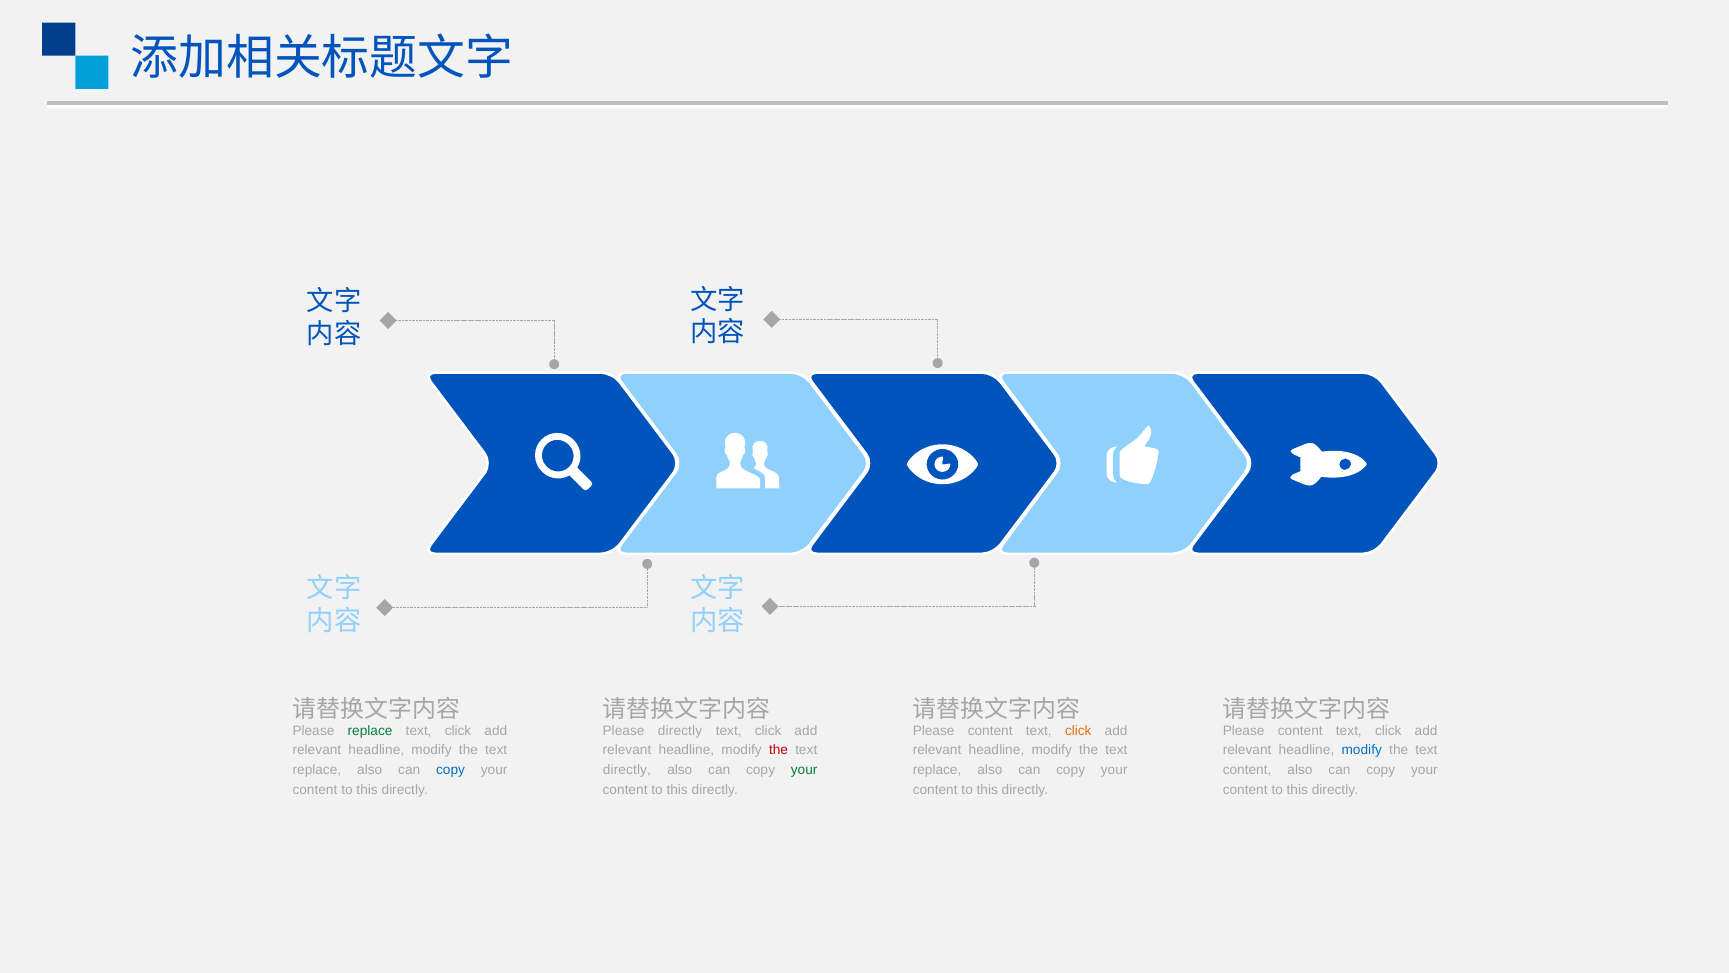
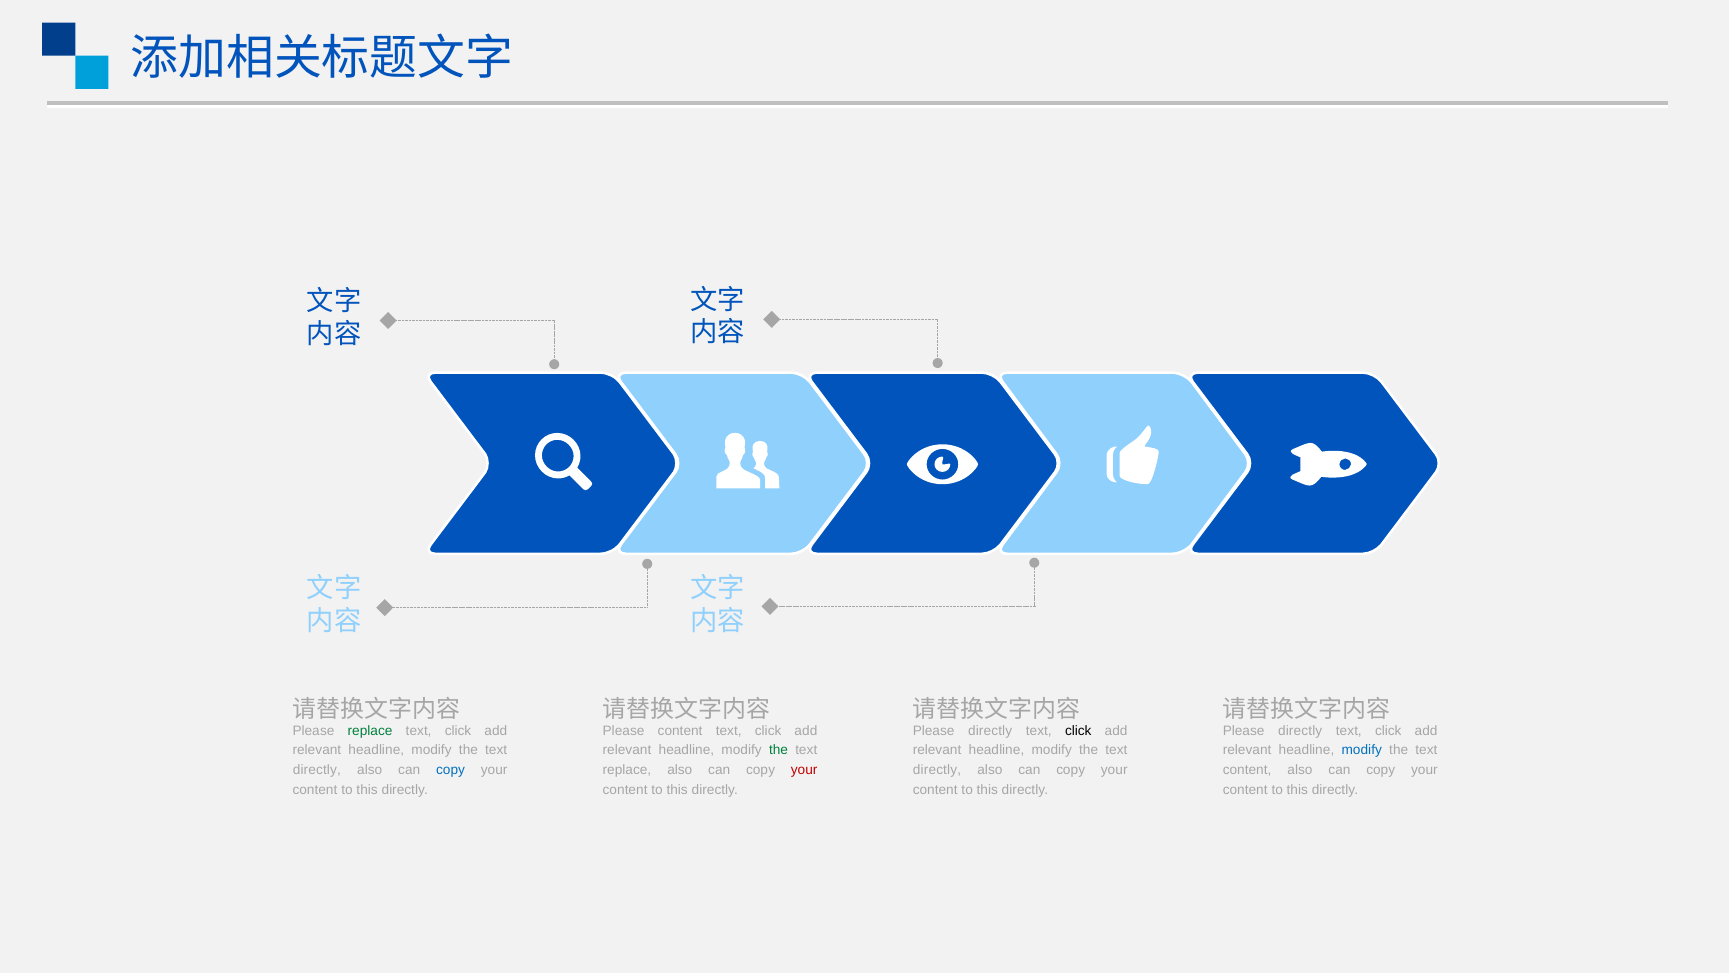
Please directly: directly -> content
content at (990, 730): content -> directly
click at (1078, 730) colour: orange -> black
content at (1300, 730): content -> directly
the at (779, 750) colour: red -> green
replace at (317, 770): replace -> directly
directly at (627, 770): directly -> replace
your at (804, 770) colour: green -> red
replace at (937, 770): replace -> directly
